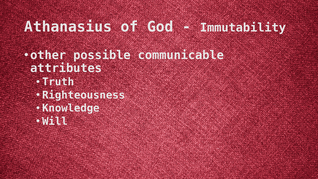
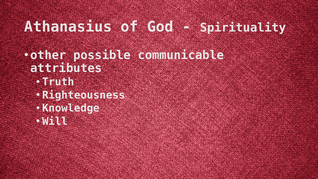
Immutability: Immutability -> Spirituality
